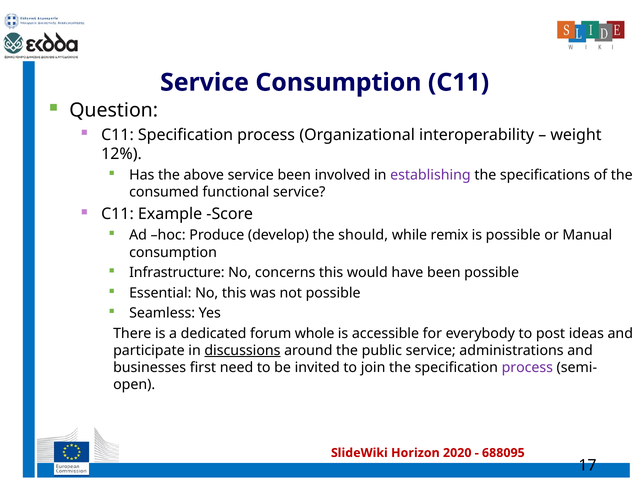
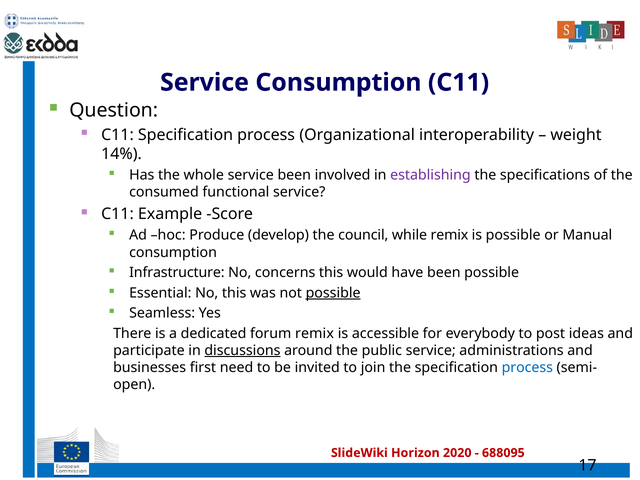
12%: 12% -> 14%
above: above -> whole
should: should -> council
possible at (333, 293) underline: none -> present
forum whole: whole -> remix
process at (527, 367) colour: purple -> blue
